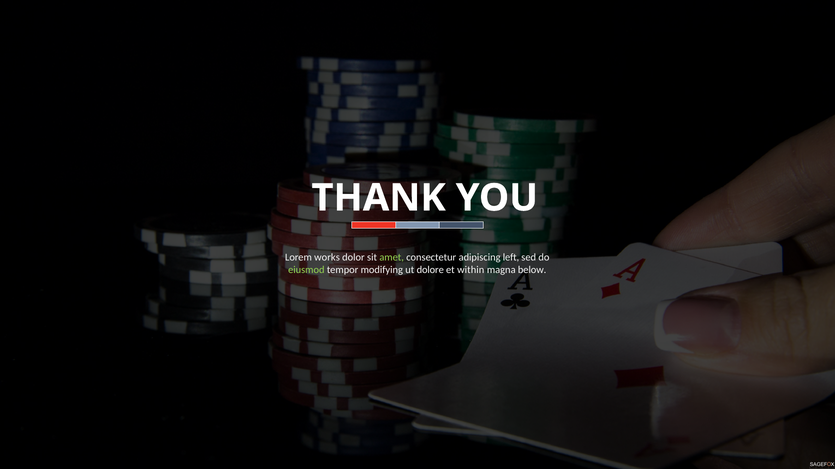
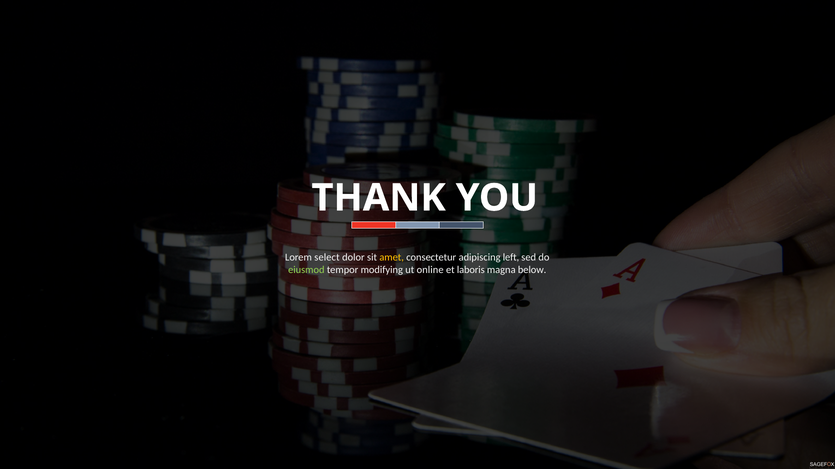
works: works -> select
amet colour: light green -> yellow
dolore: dolore -> online
within: within -> laboris
